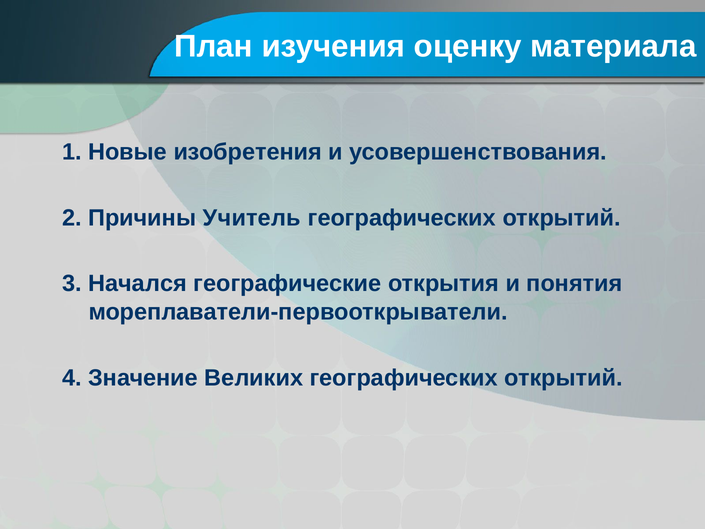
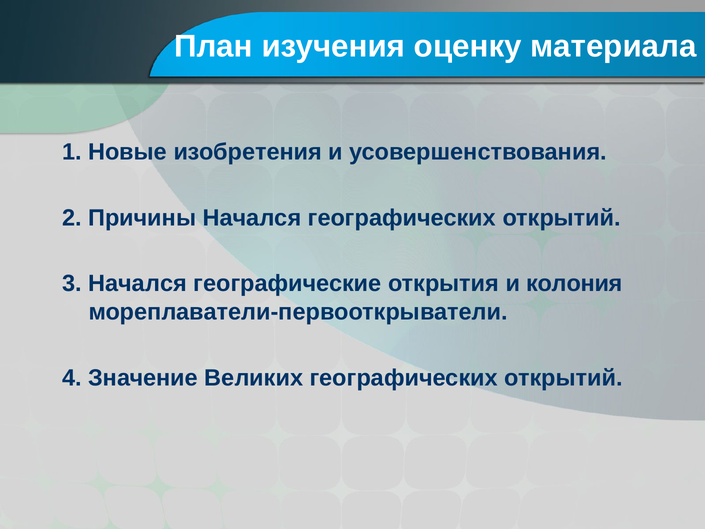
Причины Учитель: Учитель -> Начался
понятия: понятия -> колония
